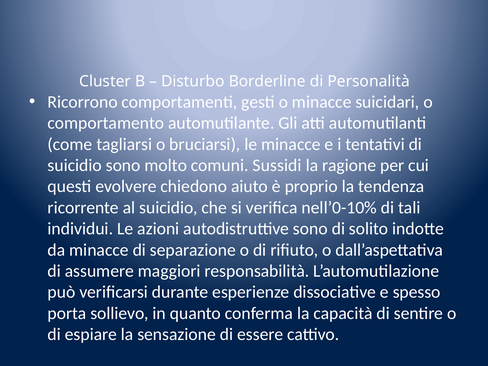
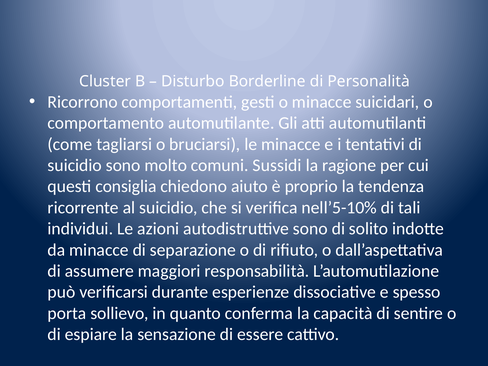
evolvere: evolvere -> consiglia
nell’0-10%: nell’0-10% -> nell’5-10%
